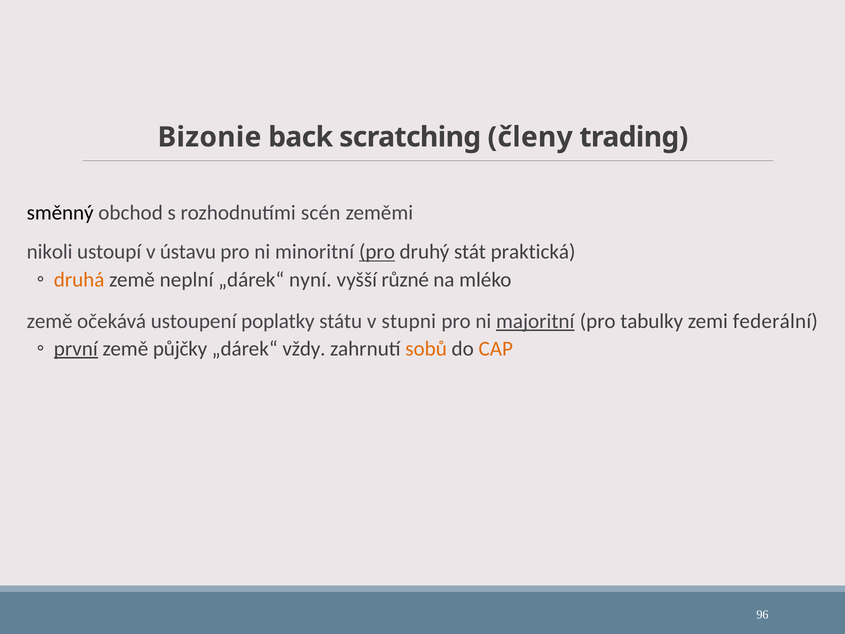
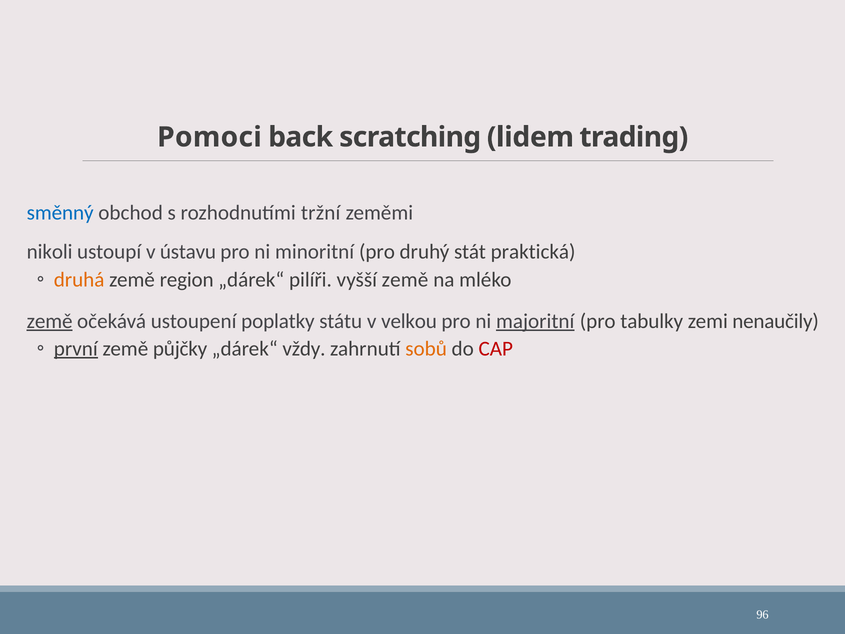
Bizonie: Bizonie -> Pomoci
členy: členy -> lidem
směnný colour: black -> blue
scén: scén -> tržní
pro at (377, 252) underline: present -> none
neplní: neplní -> region
nyní: nyní -> pilíři
vyšší různé: různé -> země
země at (50, 321) underline: none -> present
stupni: stupni -> velkou
federální: federální -> nenaučily
CAP colour: orange -> red
